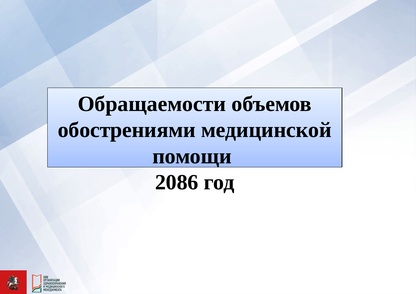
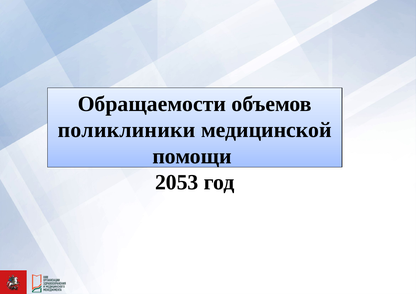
обострениями: обострениями -> поликлиники
2086: 2086 -> 2053
